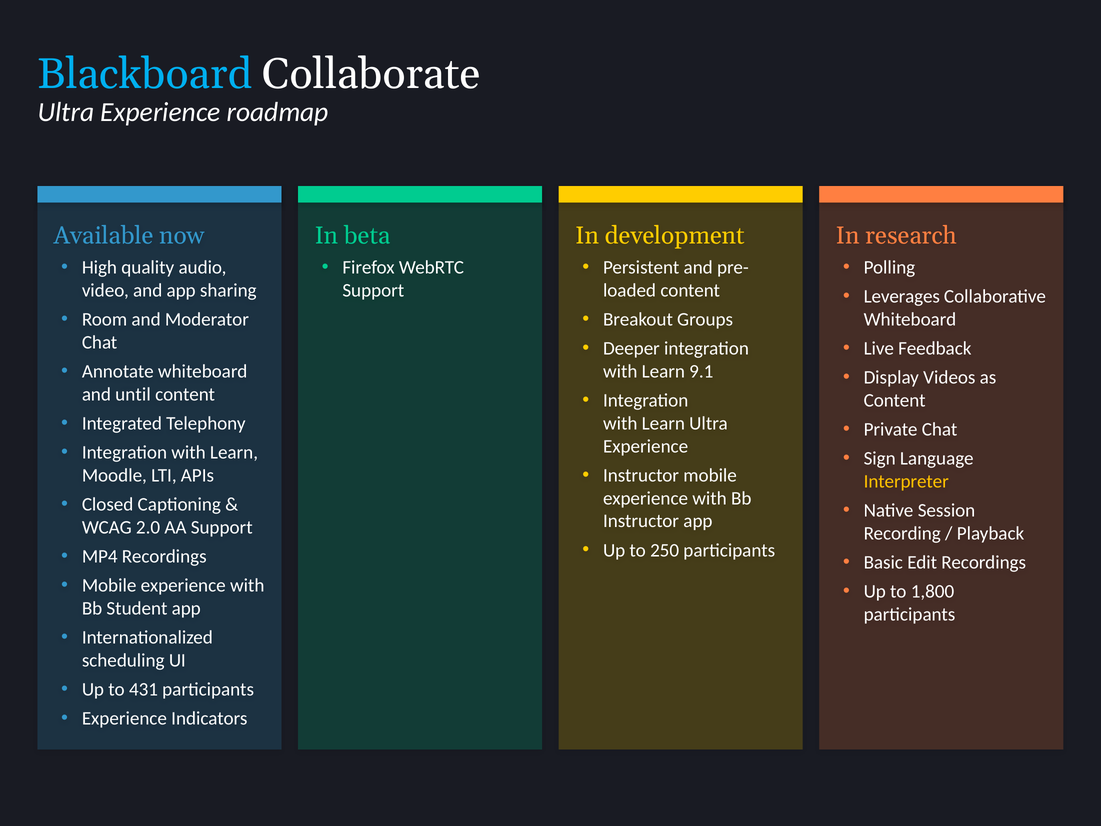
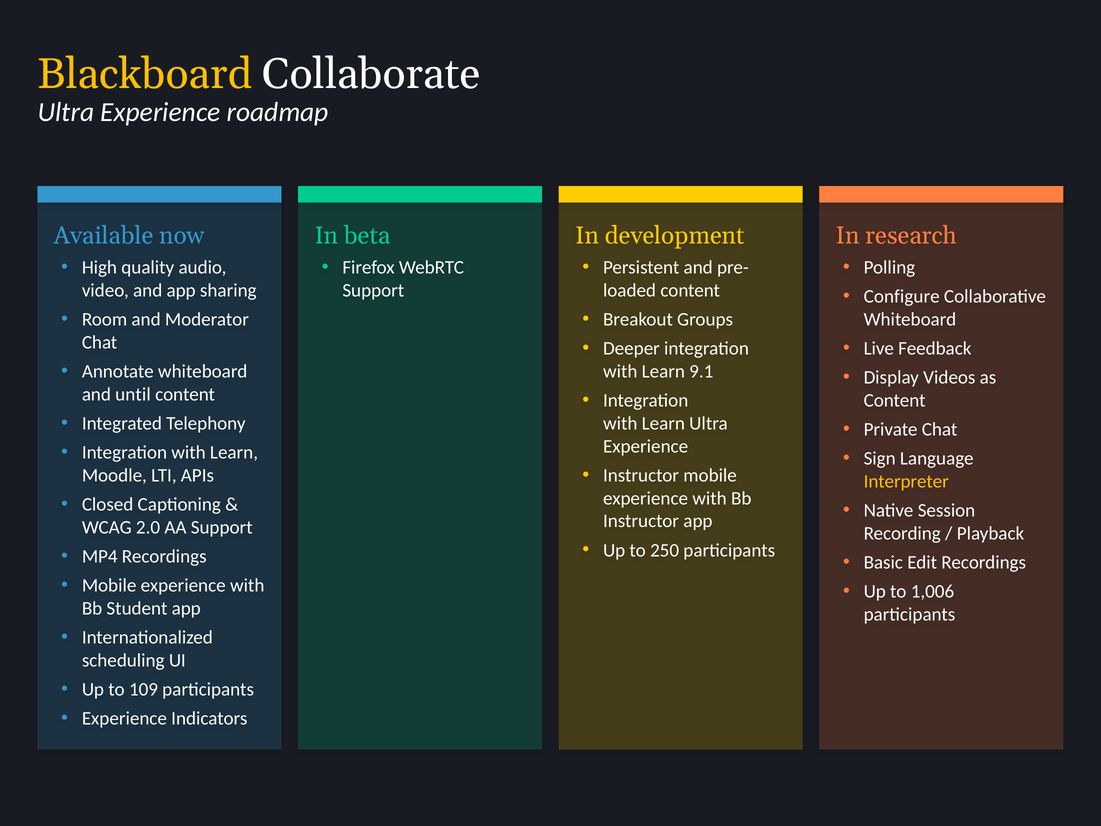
Blackboard colour: light blue -> yellow
Leverages: Leverages -> Configure
1,800: 1,800 -> 1,006
431: 431 -> 109
